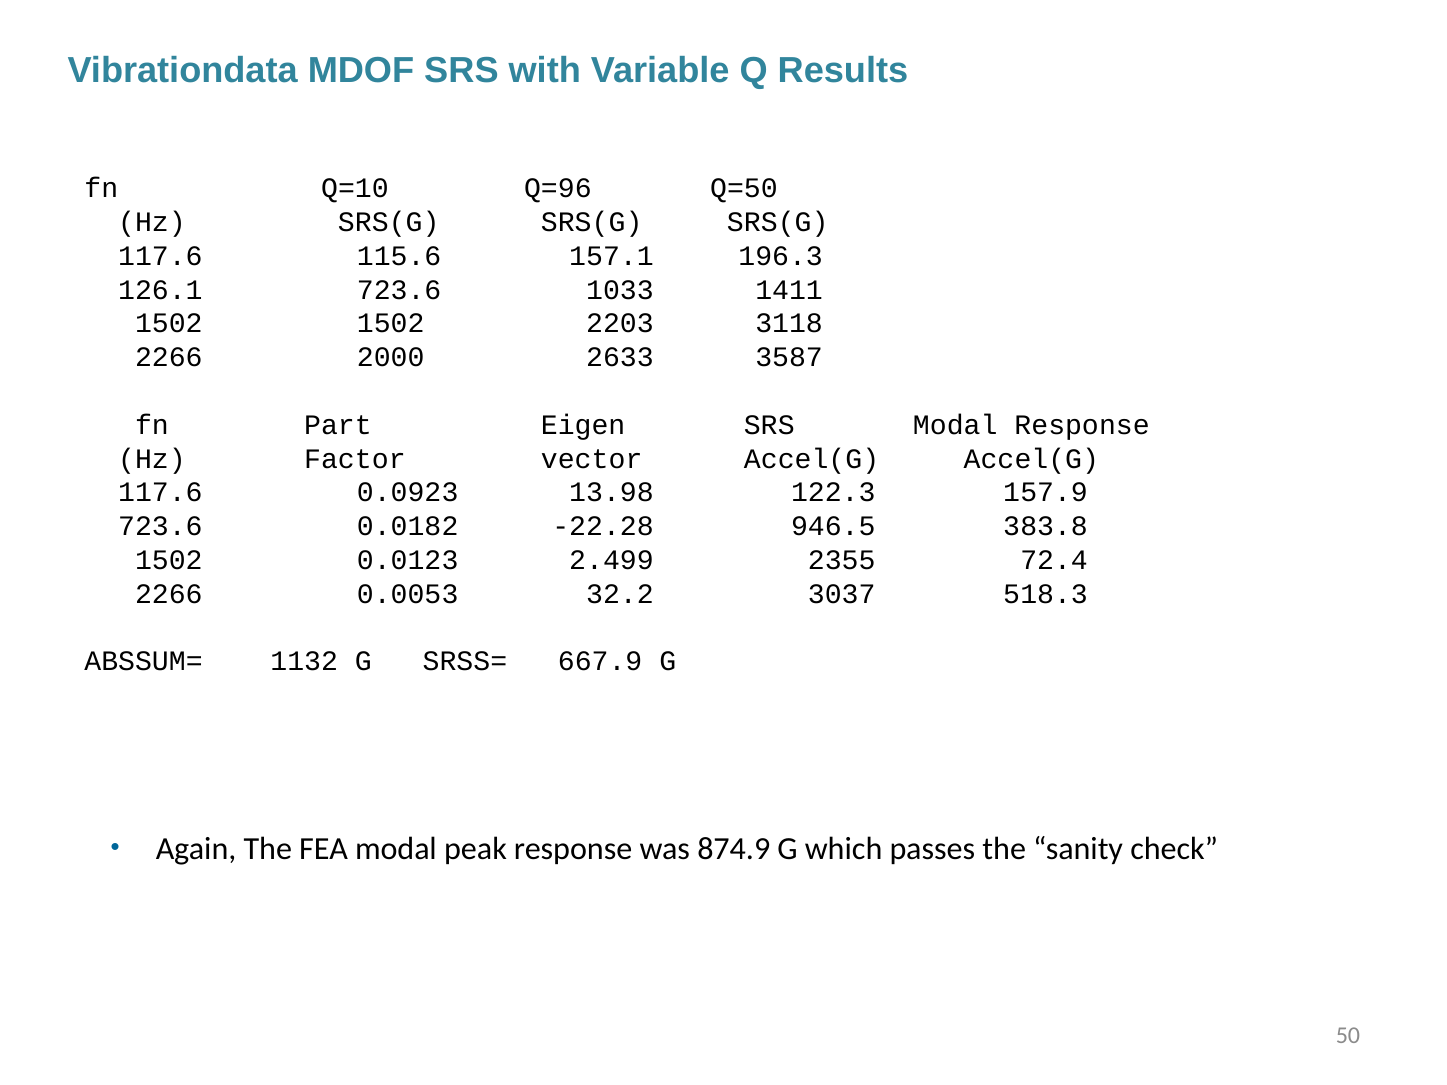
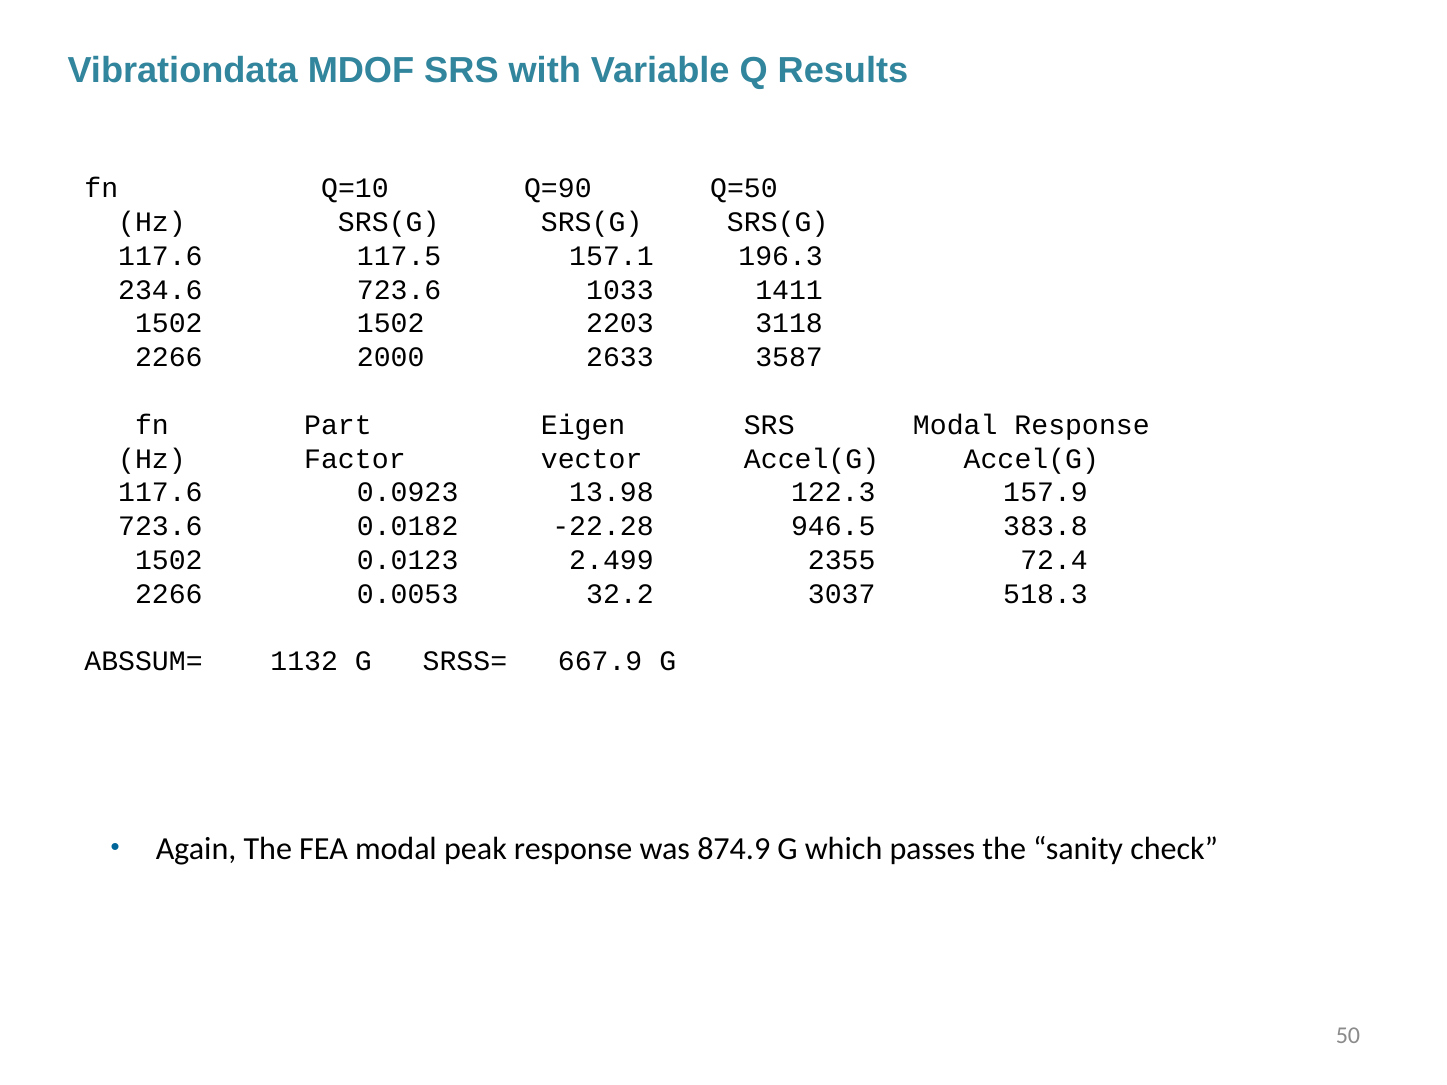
Q=96: Q=96 -> Q=90
115.6: 115.6 -> 117.5
126.1: 126.1 -> 234.6
